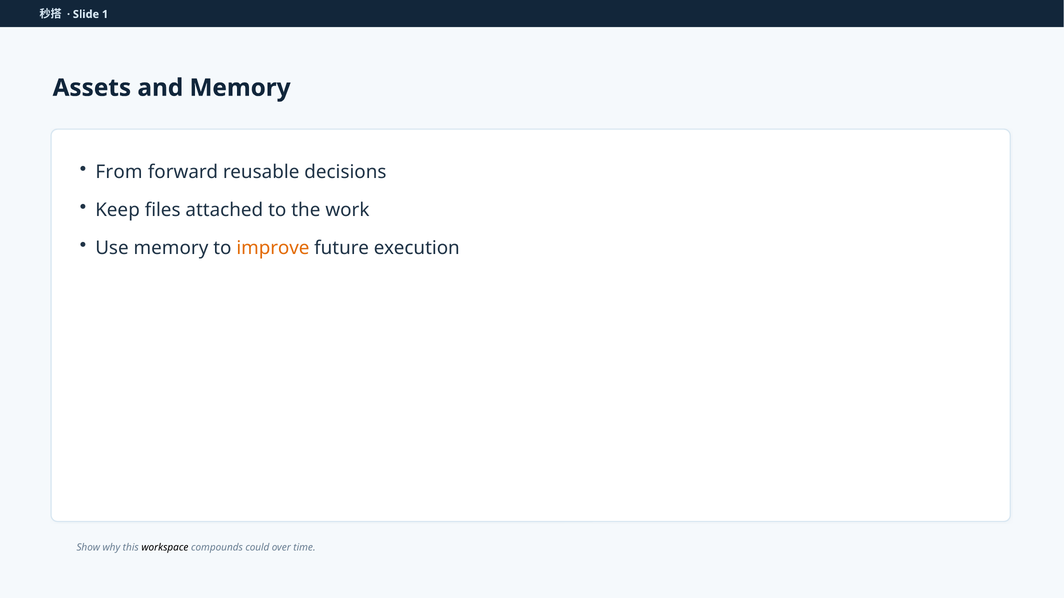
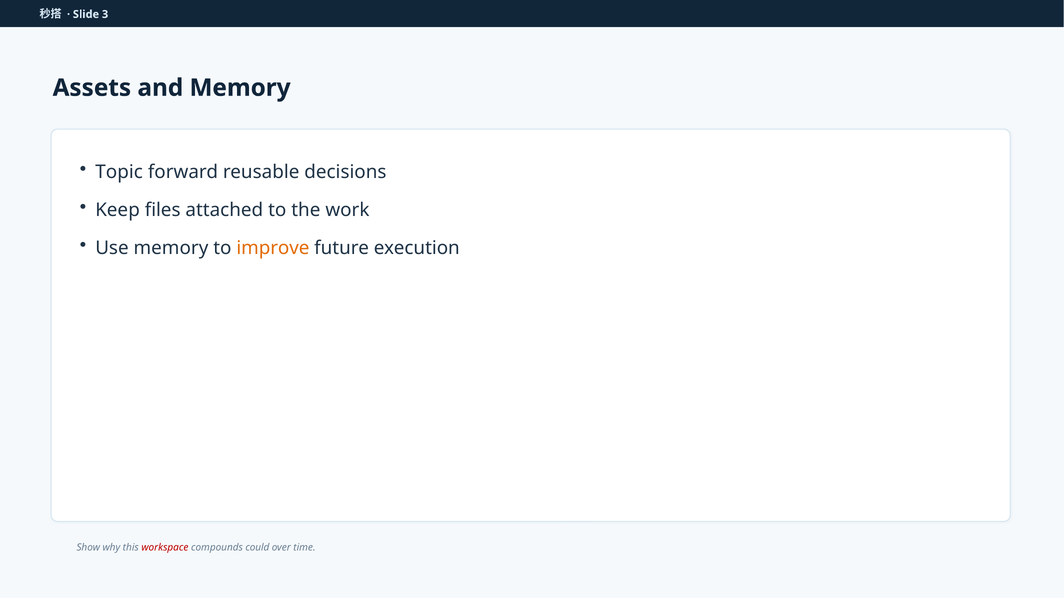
1: 1 -> 3
From: From -> Topic
workspace colour: black -> red
